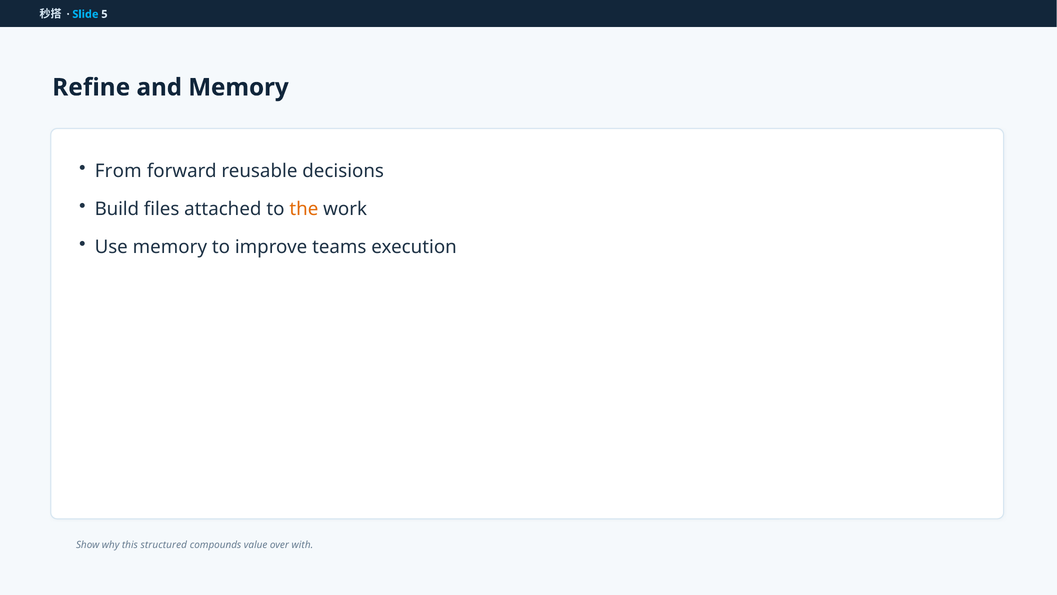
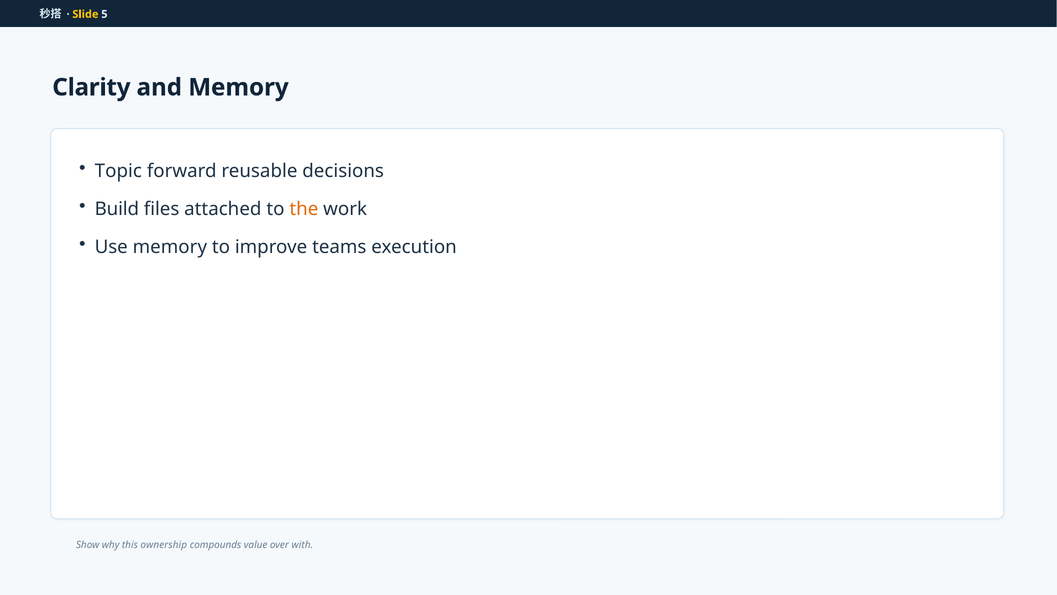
Slide colour: light blue -> yellow
Refine: Refine -> Clarity
From: From -> Topic
structured: structured -> ownership
